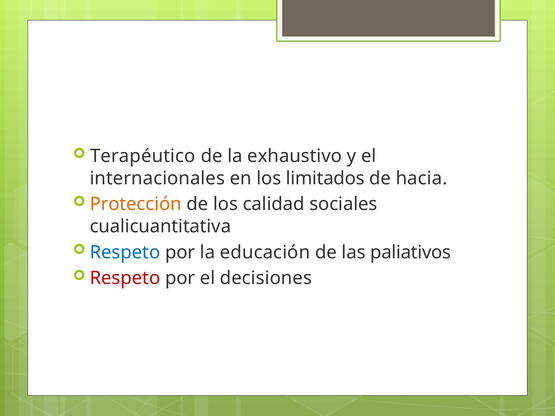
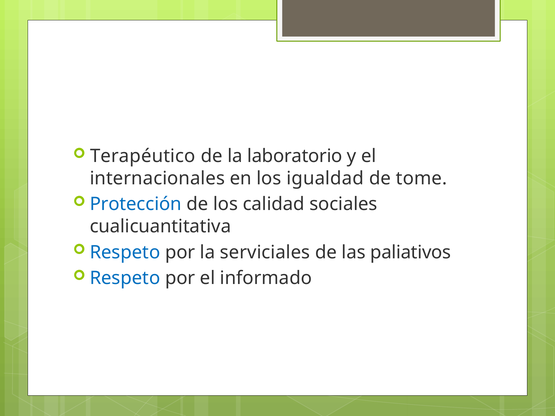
exhaustivo: exhaustivo -> laboratorio
limitados: limitados -> igualdad
hacia: hacia -> tome
Protección colour: orange -> blue
educación: educación -> serviciales
Respeto at (125, 278) colour: red -> blue
decisiones: decisiones -> informado
